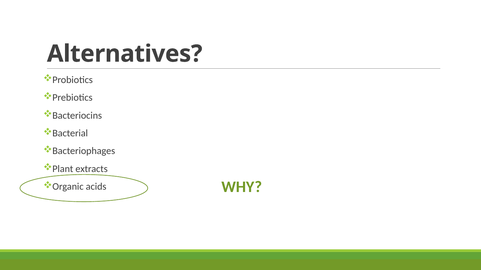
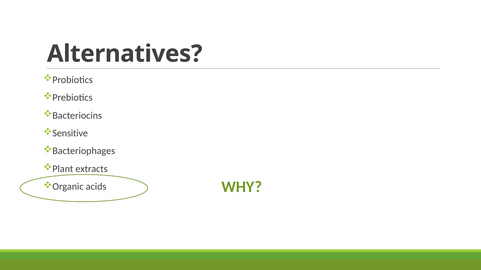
Bacterial: Bacterial -> Sensitive
